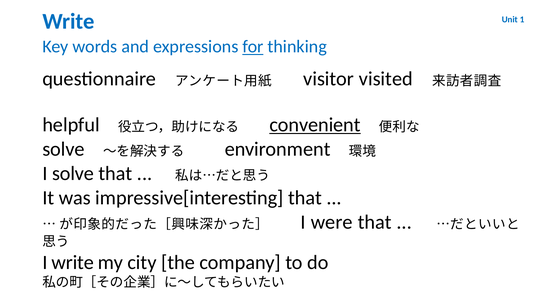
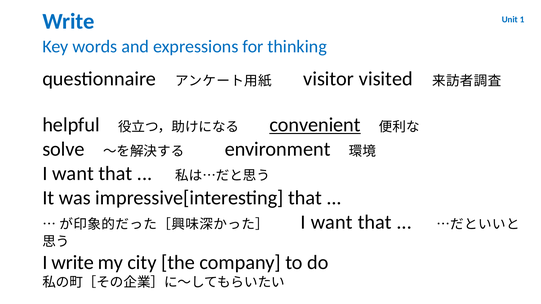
for underline: present -> none
solve at (73, 174): solve -> want
were at (332, 222): were -> want
